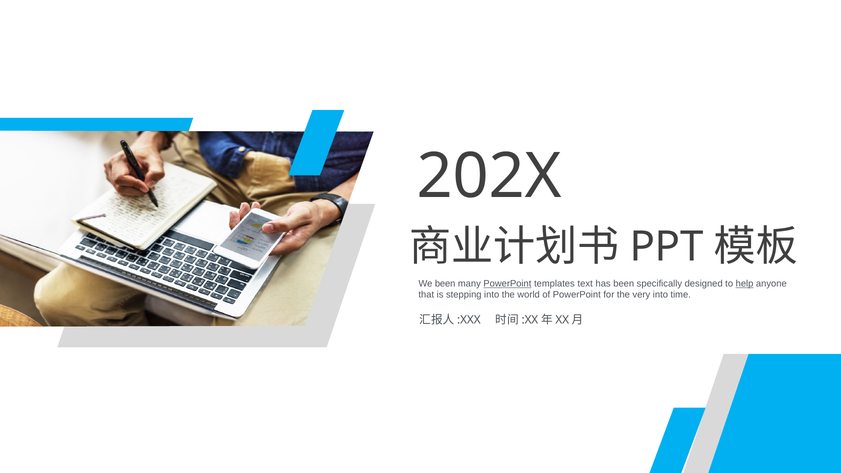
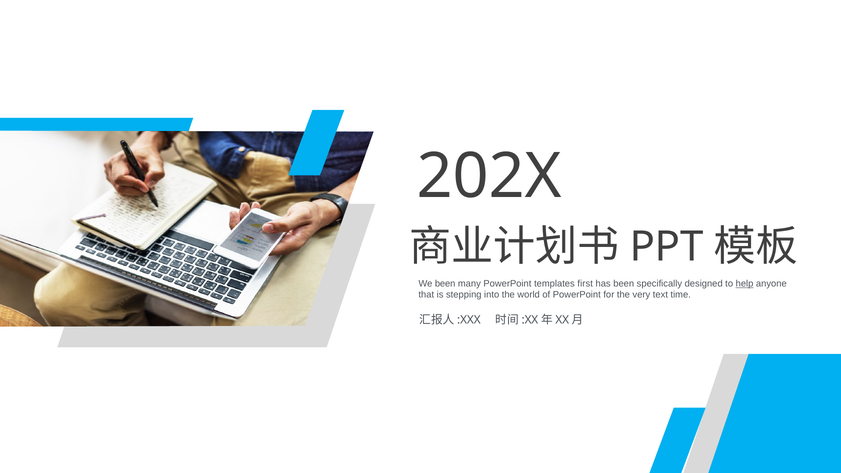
PowerPoint at (507, 284) underline: present -> none
text: text -> first
very into: into -> text
